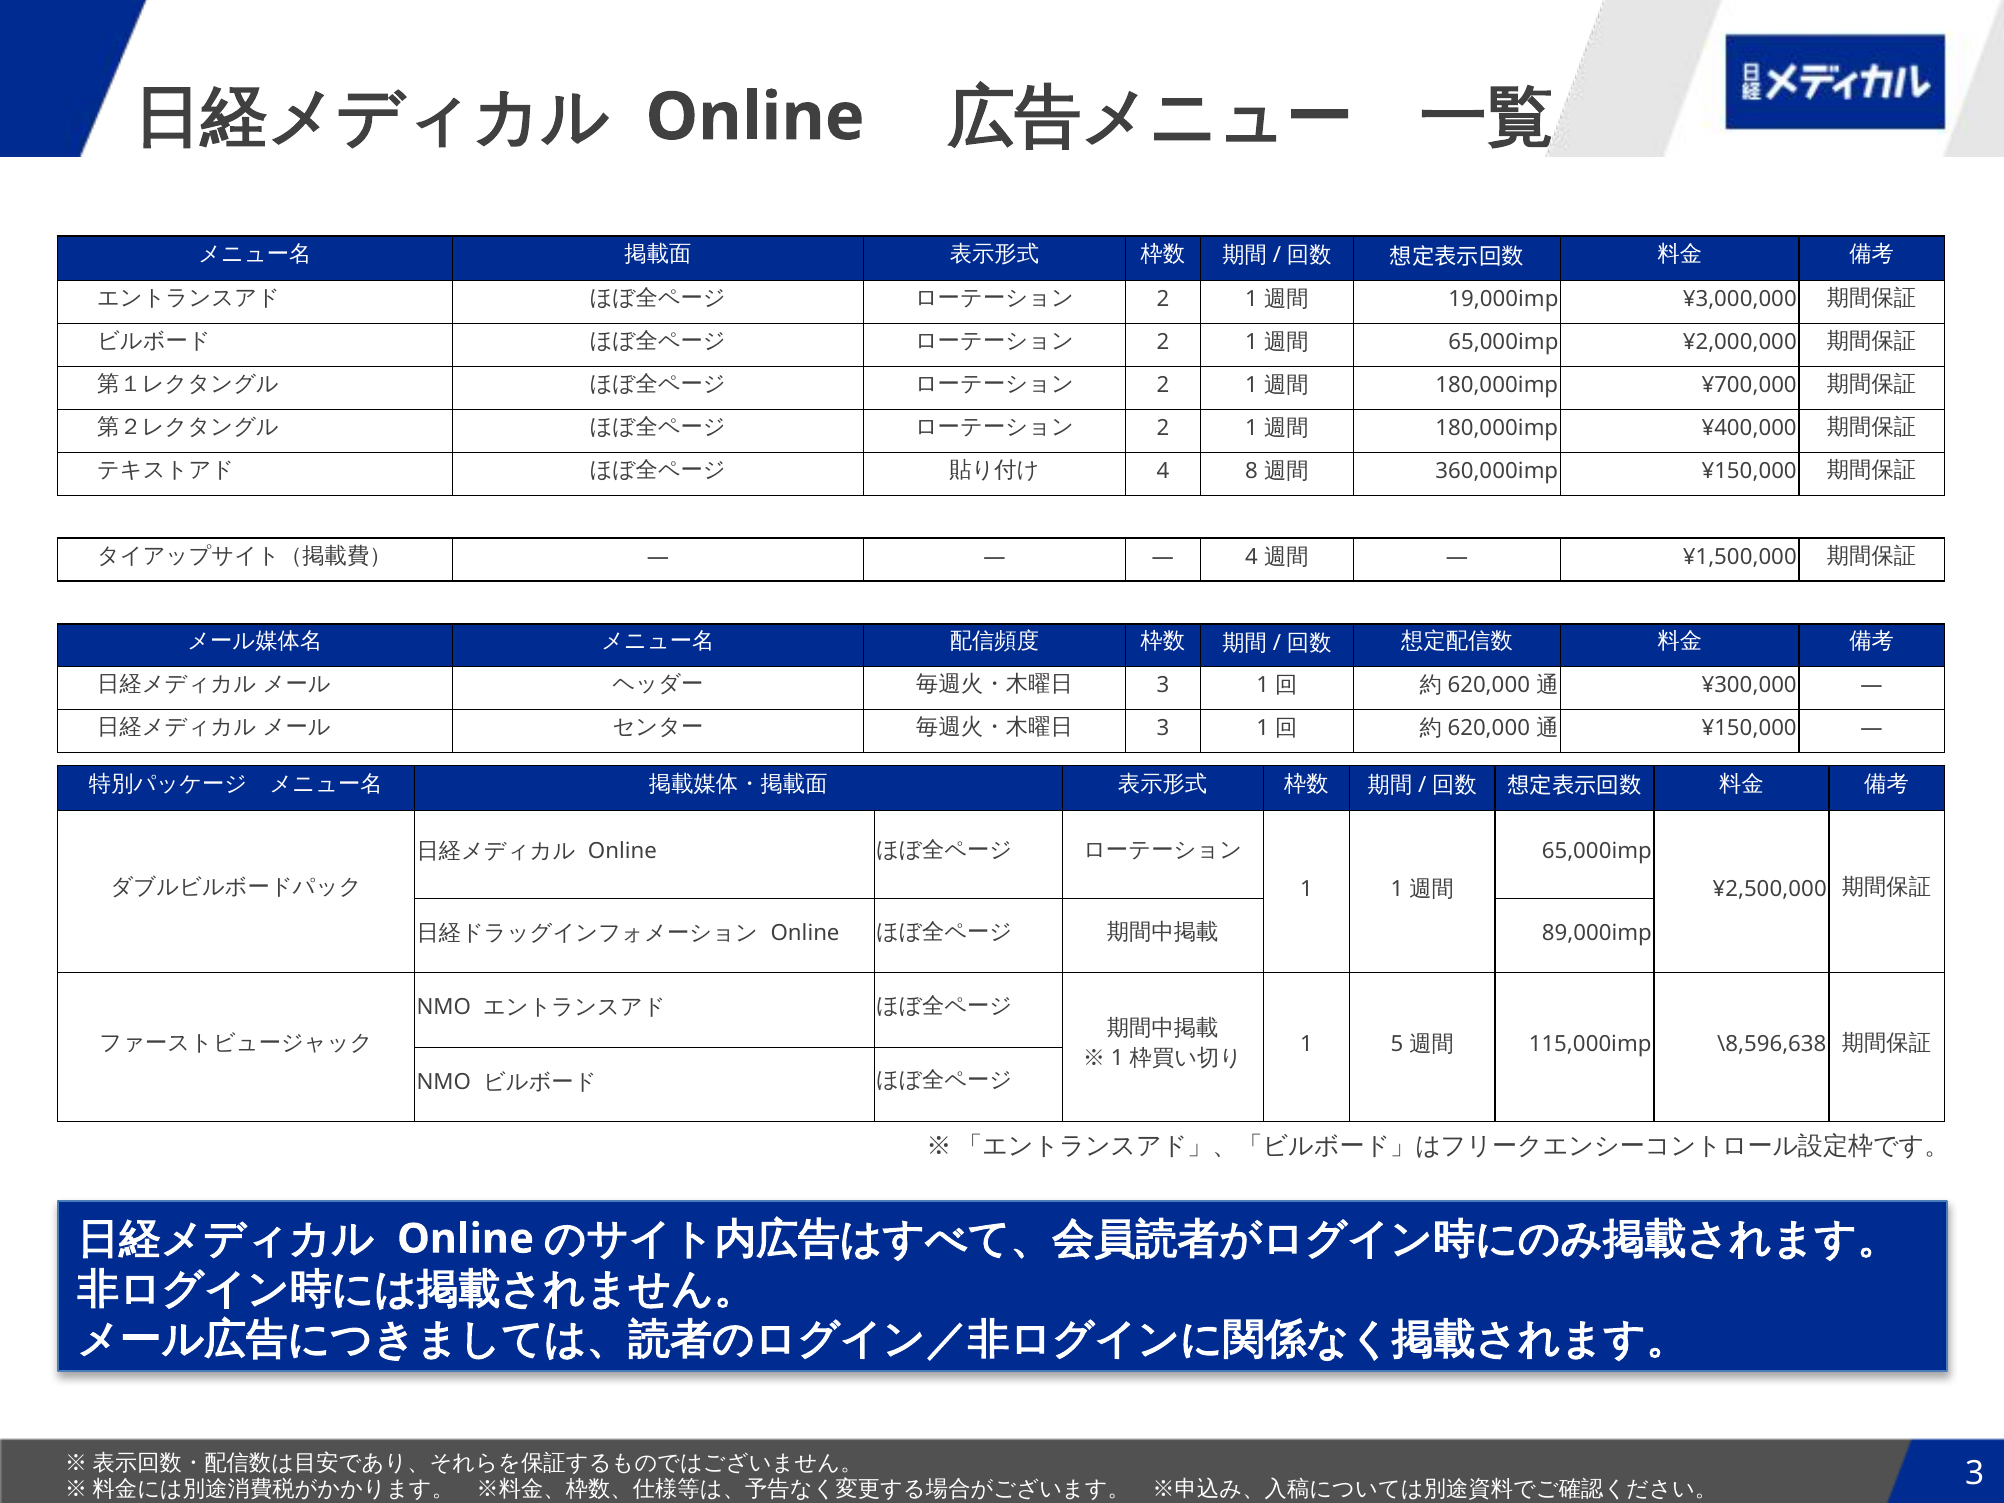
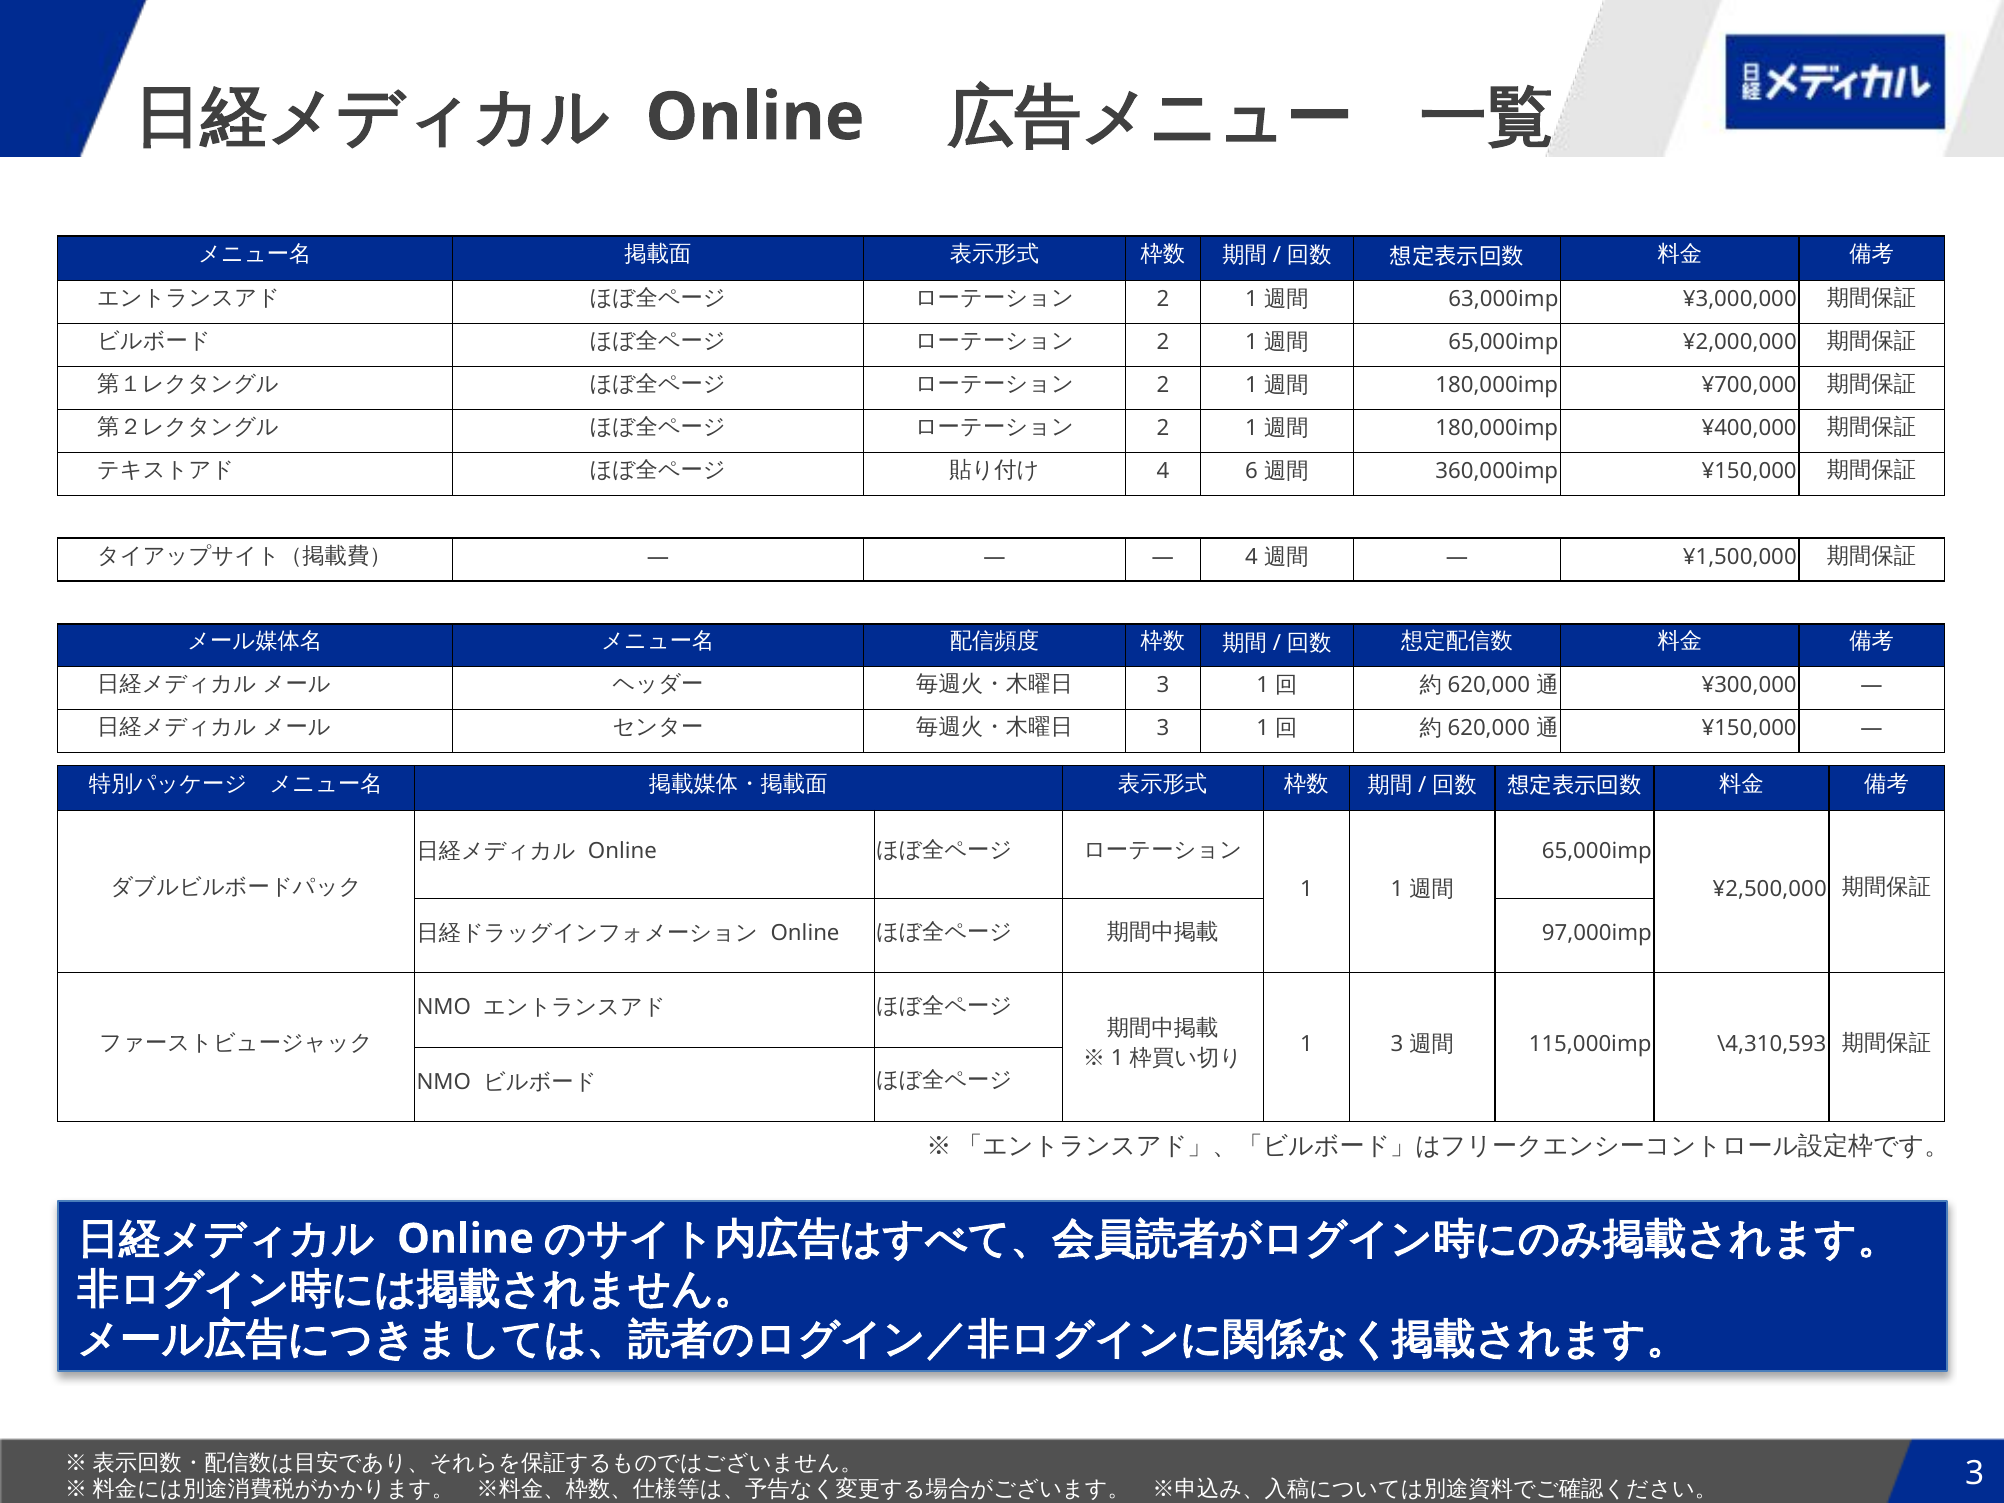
19,000imp: 19,000imp -> 63,000imp
8: 8 -> 6
89,000imp: 89,000imp -> 97,000imp
1 5: 5 -> 3
\8,596,638: \8,596,638 -> \4,310,593
